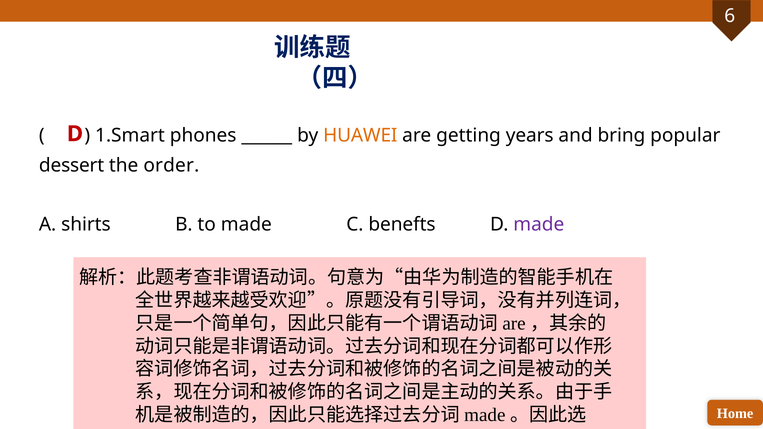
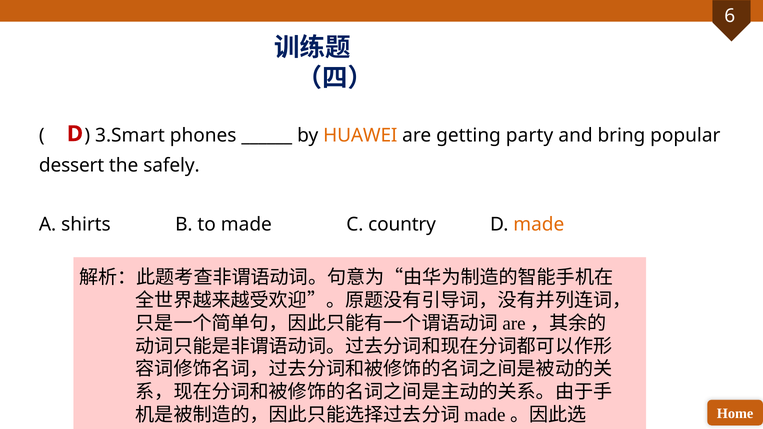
1.Smart: 1.Smart -> 3.Smart
years: years -> party
order: order -> safely
benefts: benefts -> country
made at (539, 225) colour: purple -> orange
